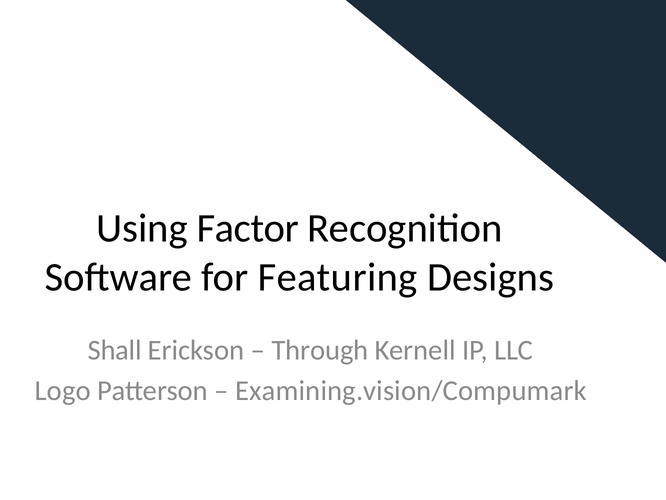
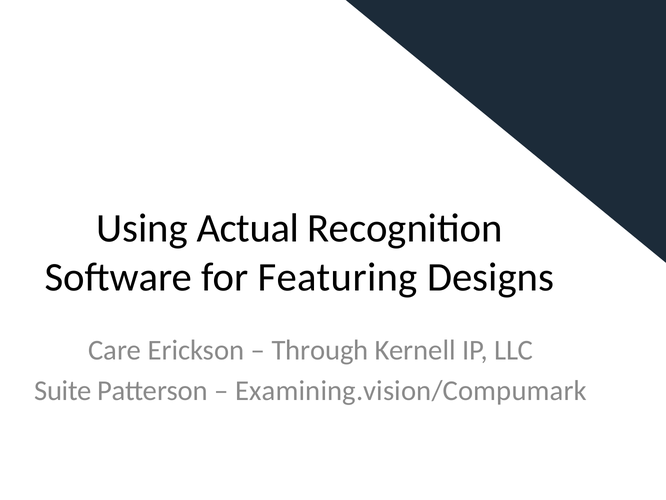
Factor: Factor -> Actual
Shall: Shall -> Care
Logo: Logo -> Suite
